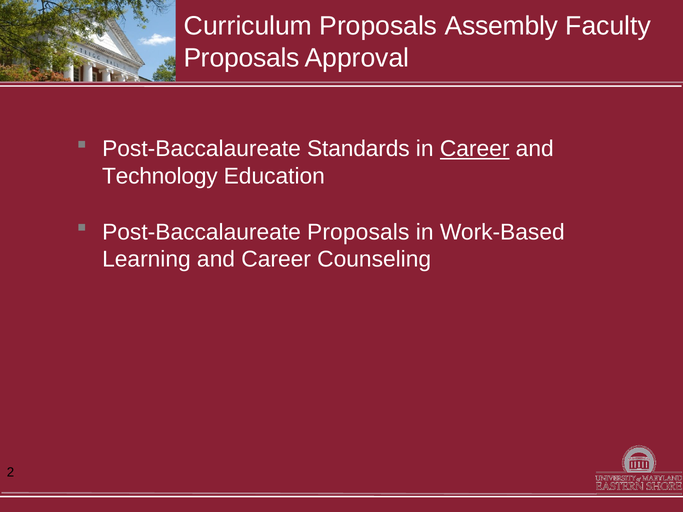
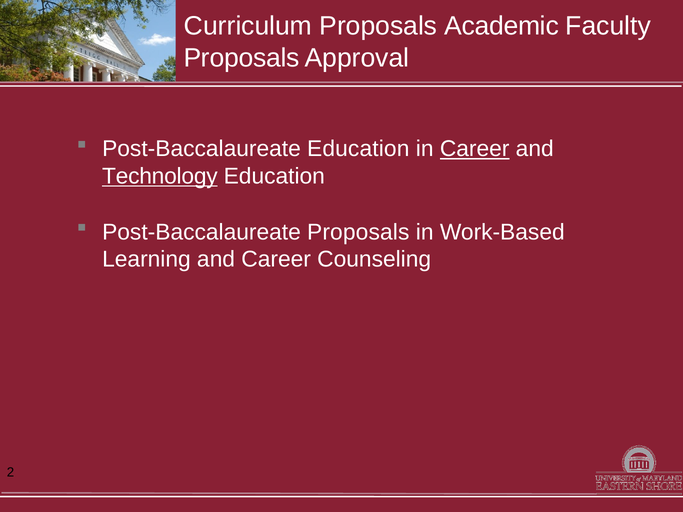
Assembly: Assembly -> Academic
Post-Baccalaureate Standards: Standards -> Education
Technology underline: none -> present
